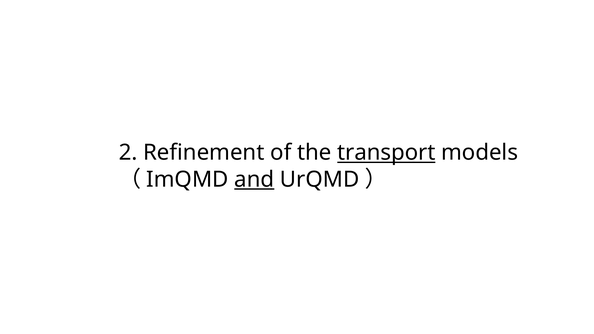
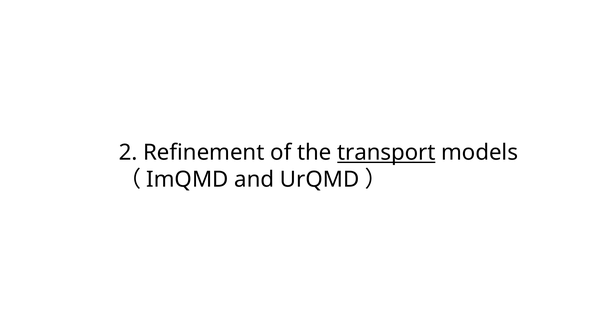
and underline: present -> none
